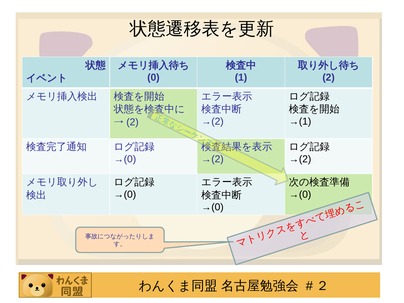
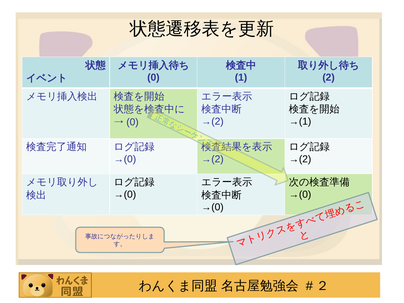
2 at (133, 122): 2 -> 0
